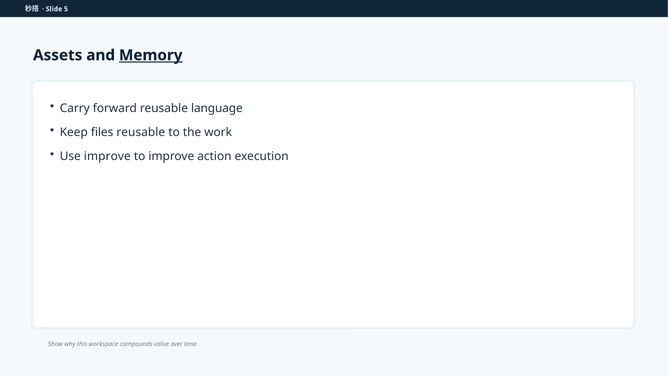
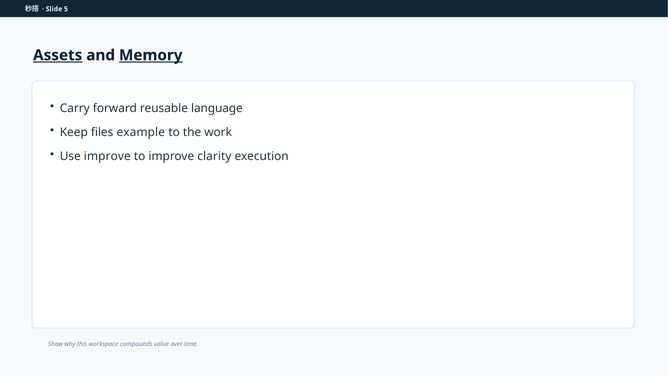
Assets underline: none -> present
files reusable: reusable -> example
action: action -> clarity
